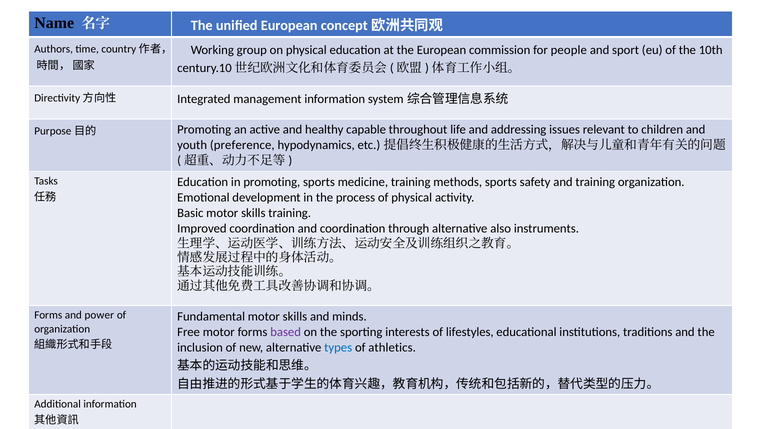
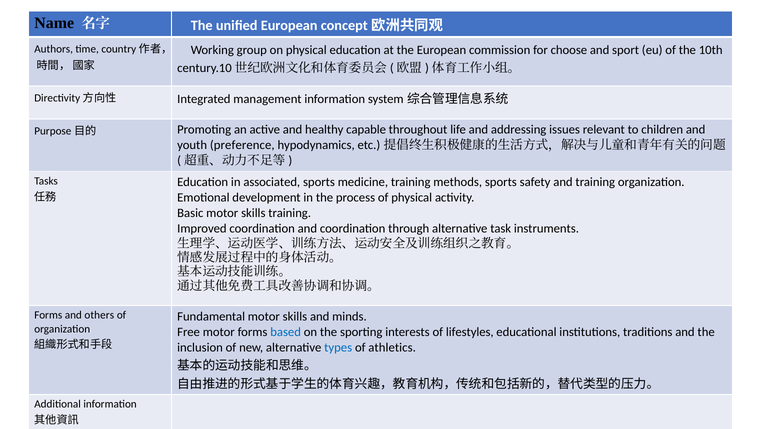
people: people -> choose
in promoting: promoting -> associated
also: also -> task
power: power -> others
based colour: purple -> blue
